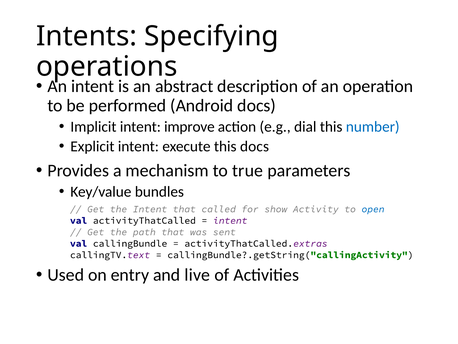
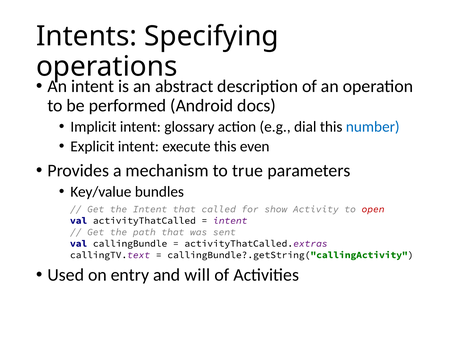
improve: improve -> glossary
this docs: docs -> even
open colour: blue -> red
live: live -> will
